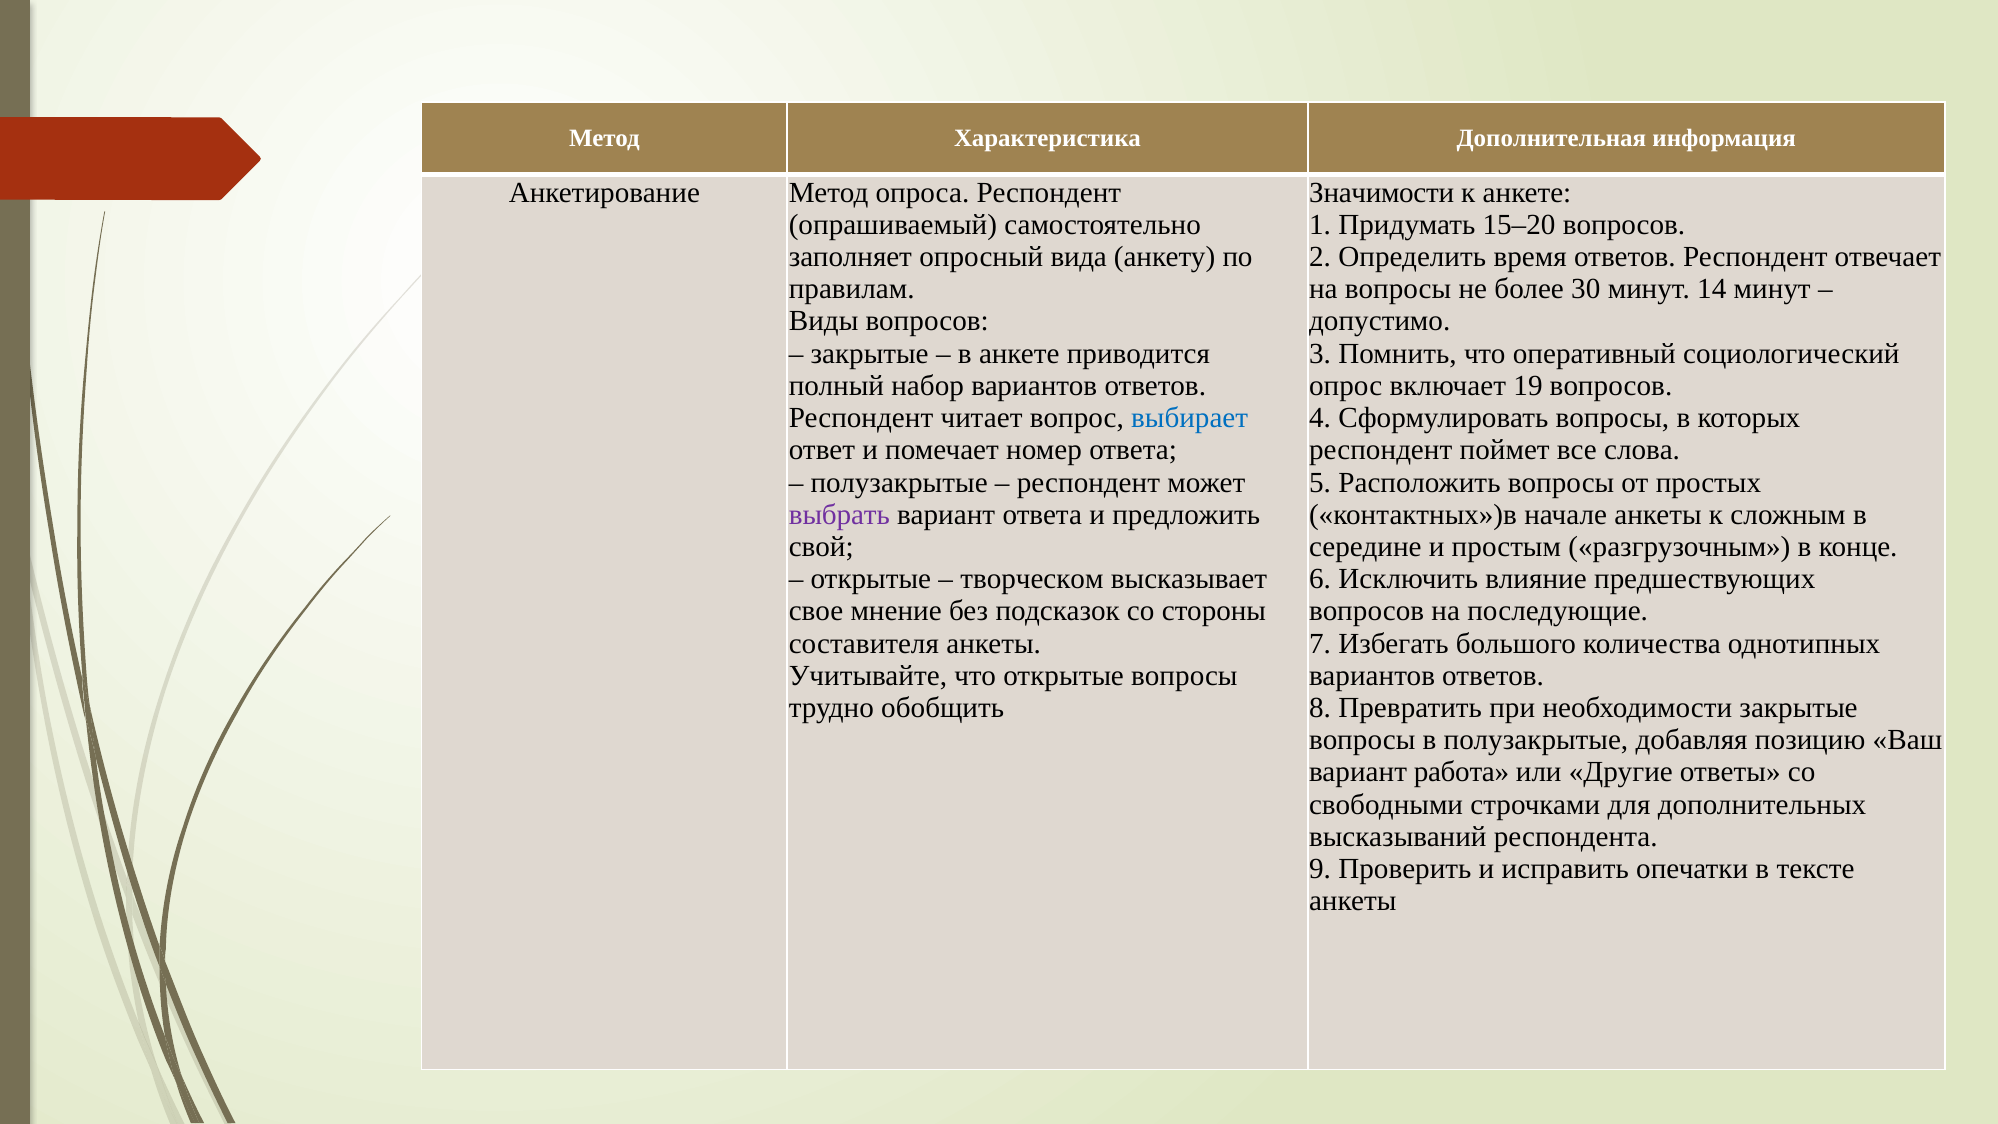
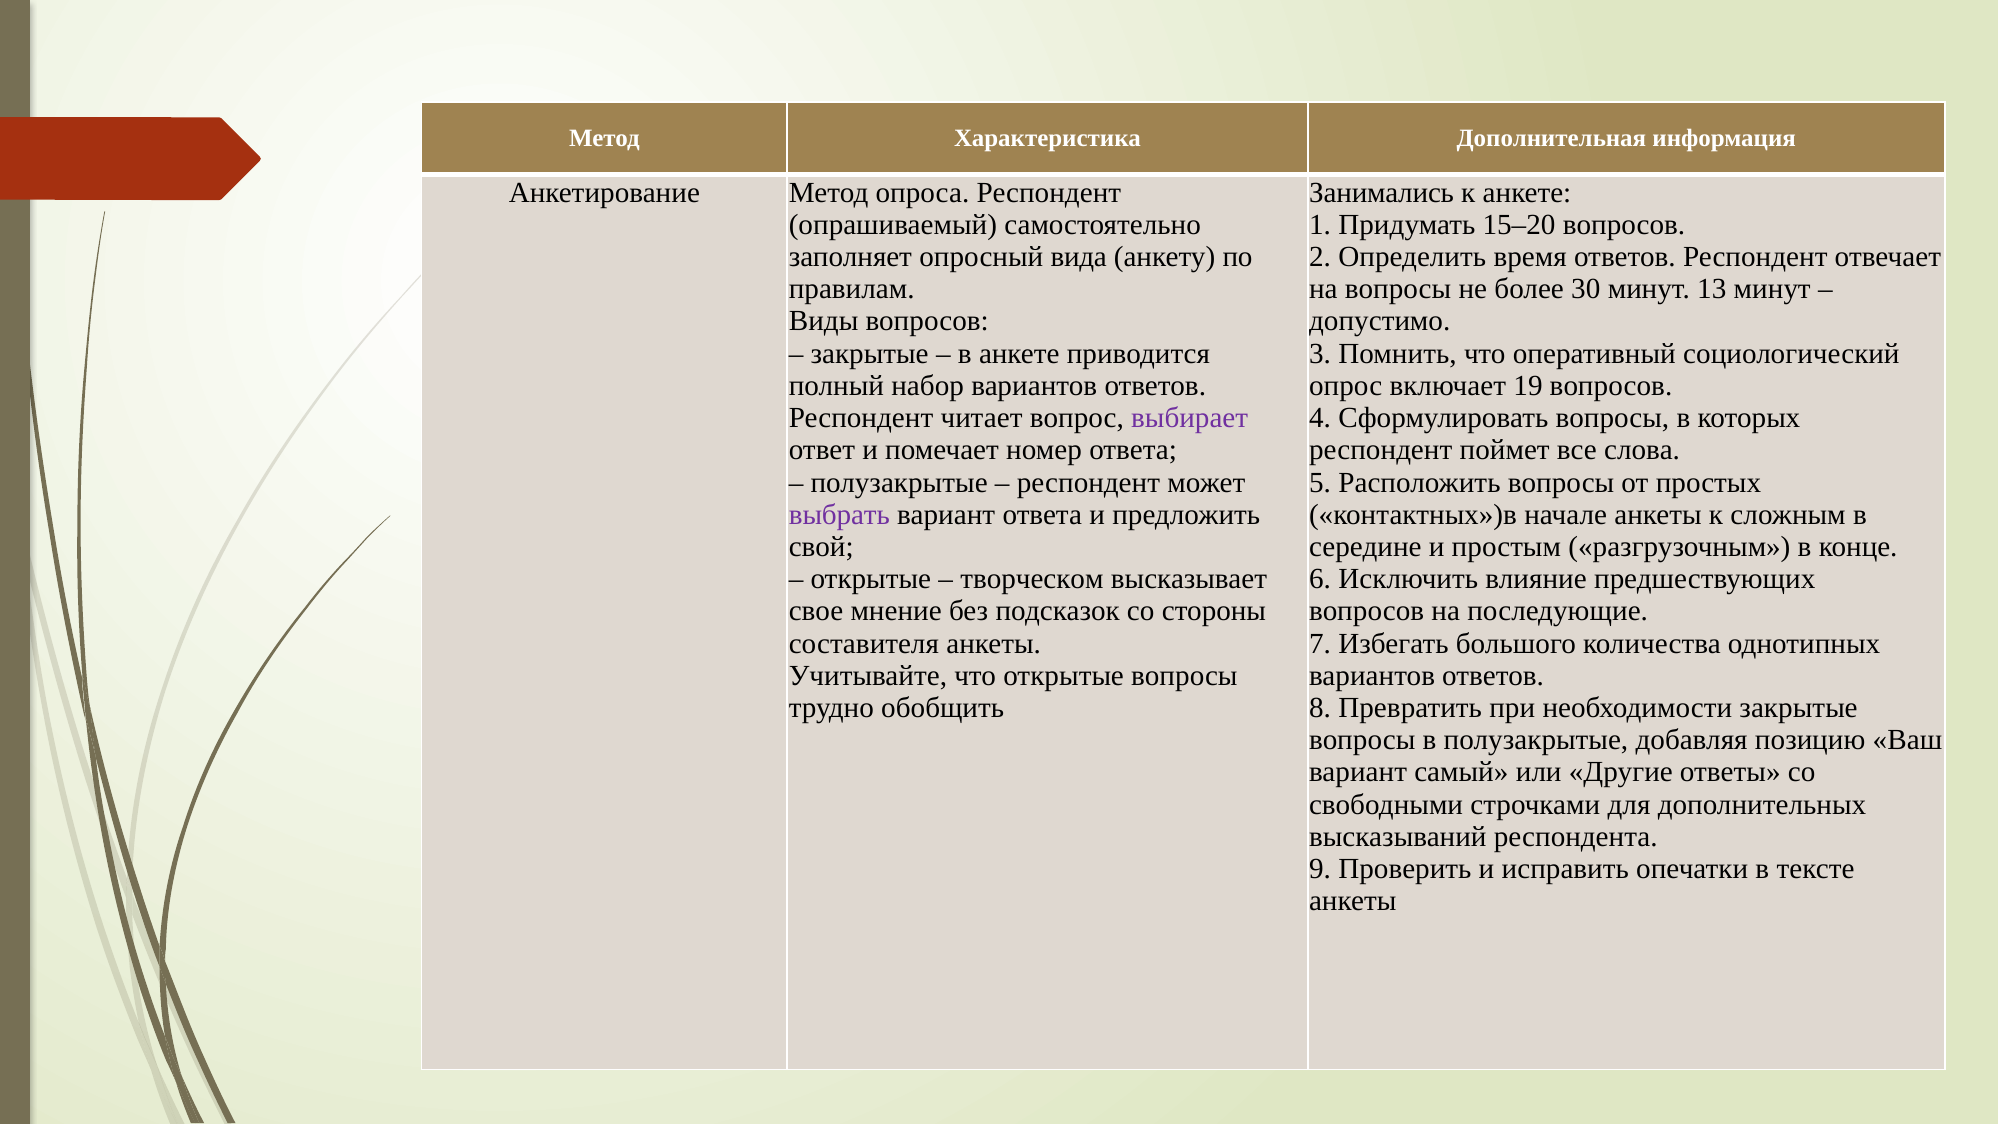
Значимости: Значимости -> Занимались
14: 14 -> 13
выбирает colour: blue -> purple
работа: работа -> самый
